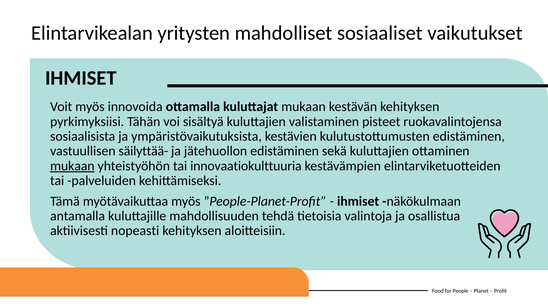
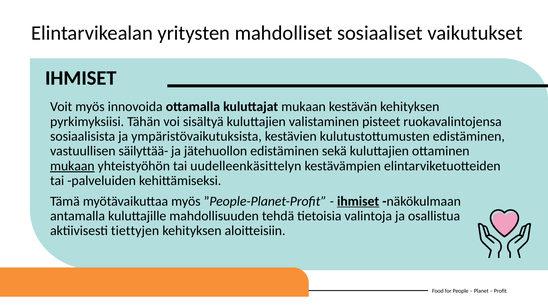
innovaatiokulttuuria: innovaatiokulttuuria -> uudelleenkäsittelyn
ihmiset at (358, 201) underline: none -> present
nopeasti: nopeasti -> tiettyjen
